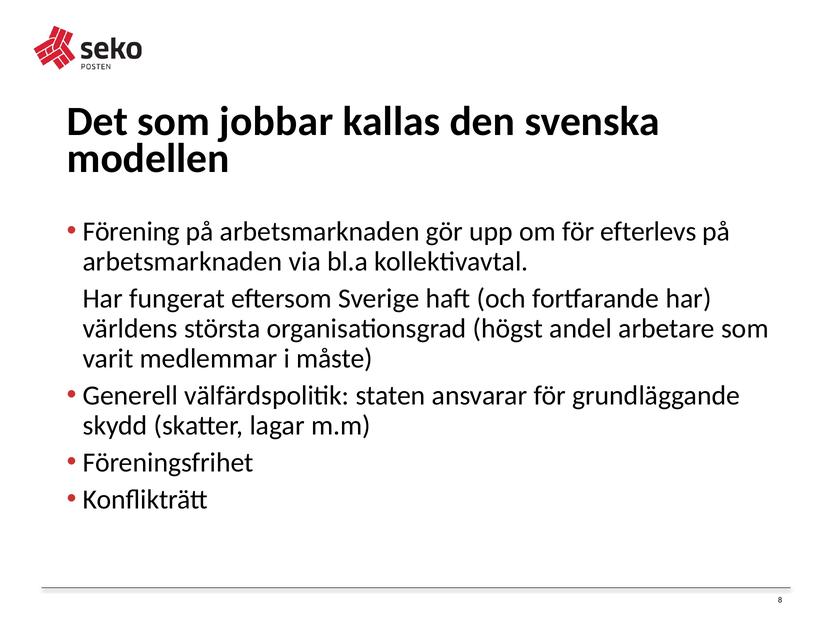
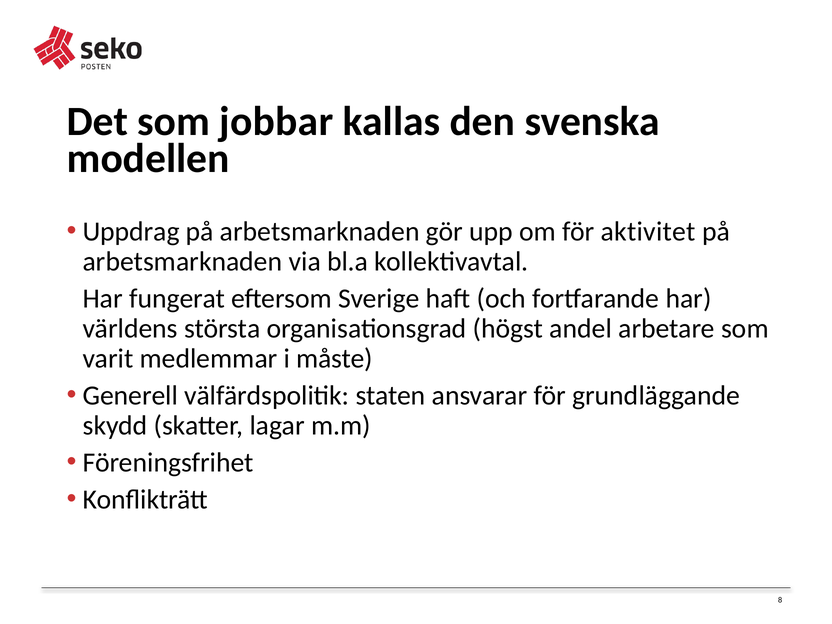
Förening: Förening -> Uppdrag
efterlevs: efterlevs -> aktivitet
